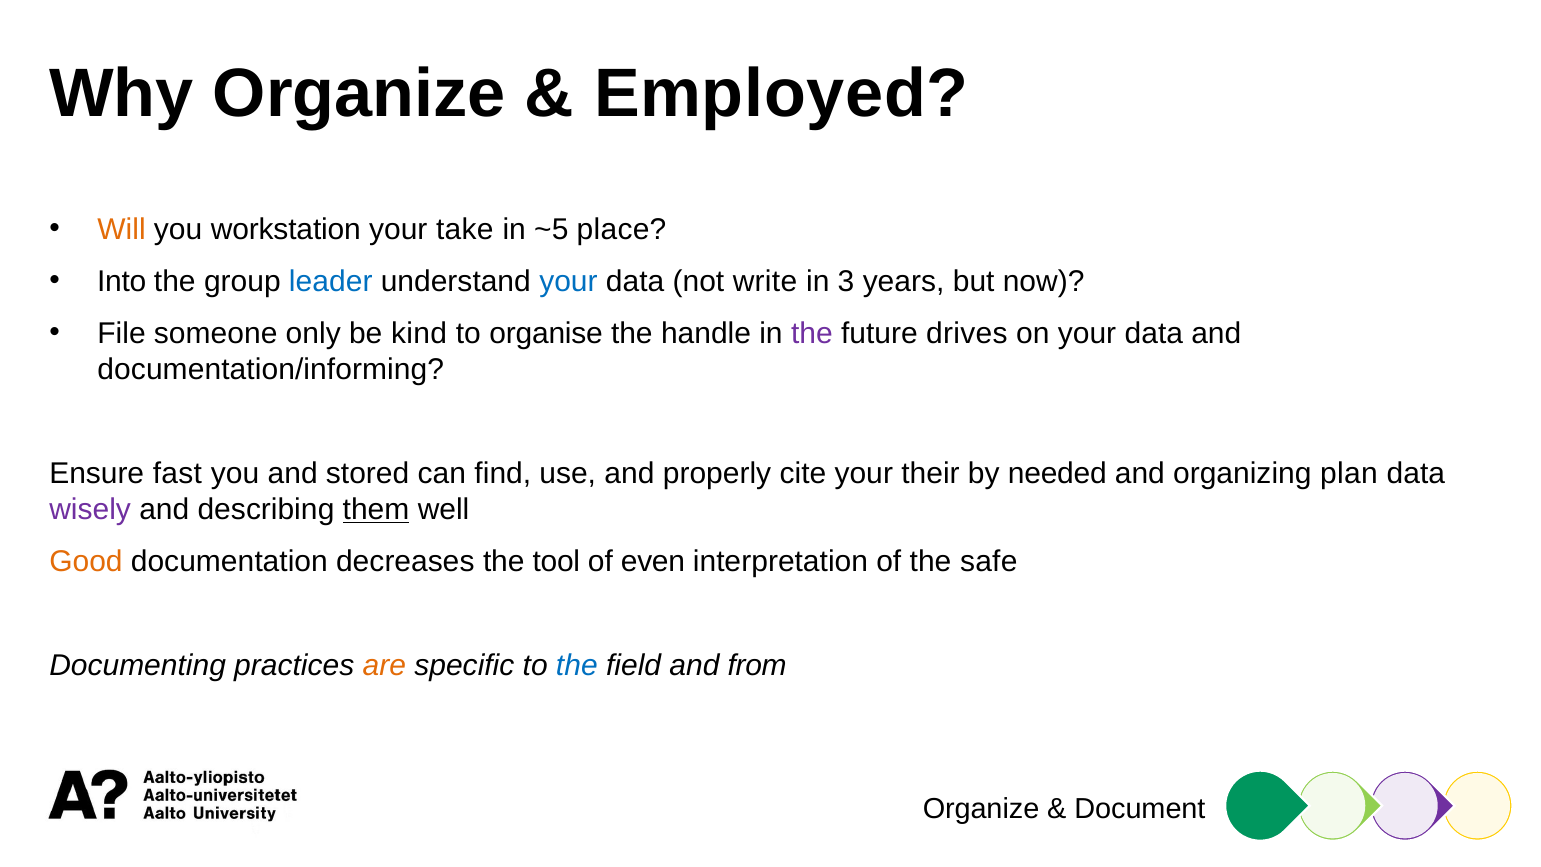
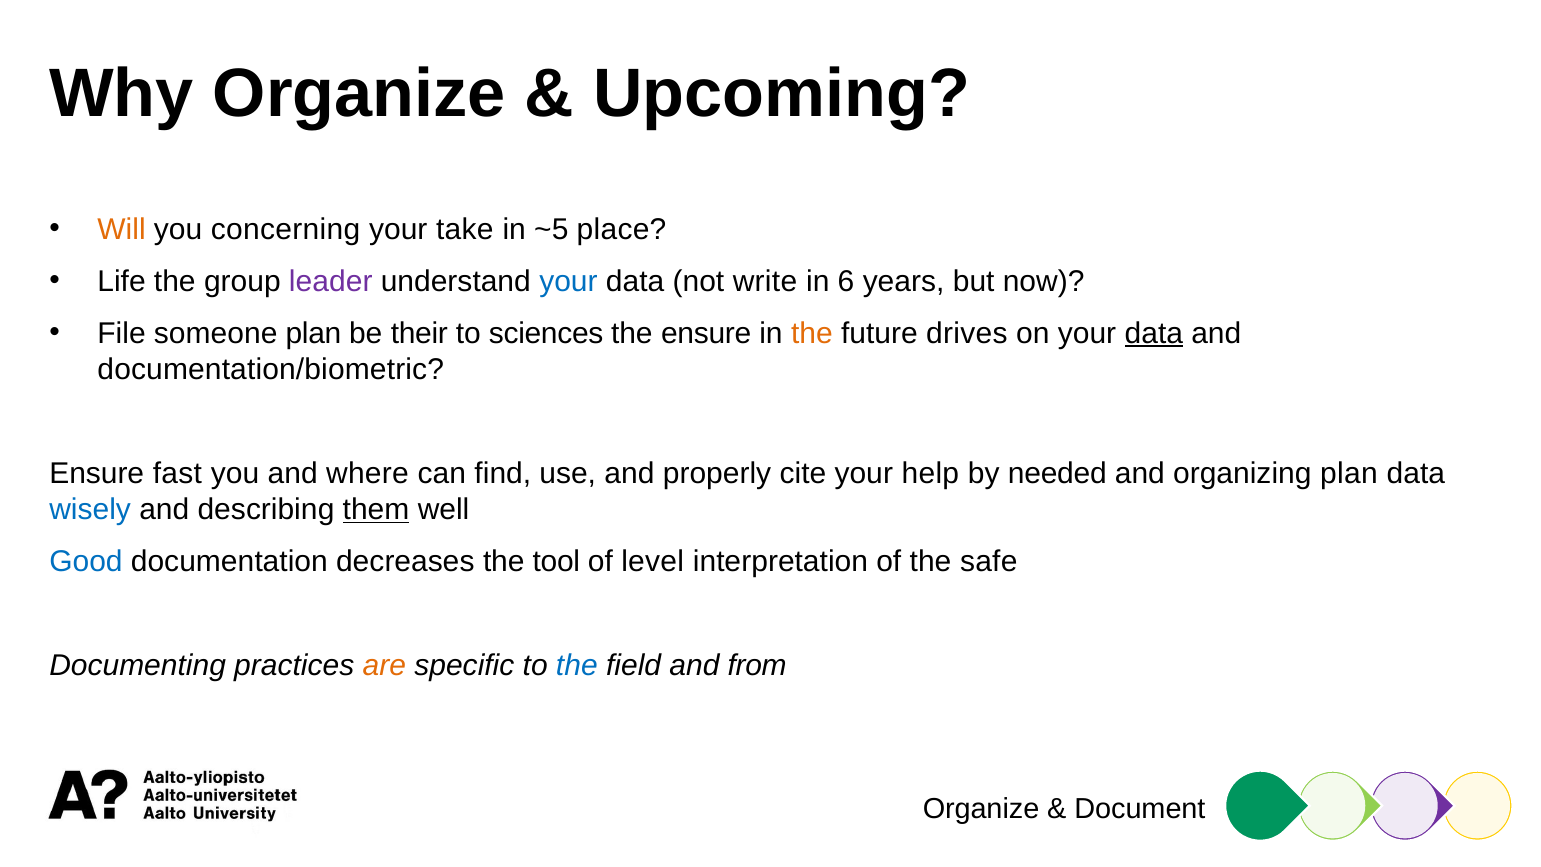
Employed: Employed -> Upcoming
workstation: workstation -> concerning
Into: Into -> Life
leader colour: blue -> purple
3: 3 -> 6
someone only: only -> plan
kind: kind -> their
organise: organise -> sciences
the handle: handle -> ensure
the at (812, 333) colour: purple -> orange
data at (1154, 333) underline: none -> present
documentation/informing: documentation/informing -> documentation/biometric
stored: stored -> where
their: their -> help
wisely colour: purple -> blue
Good colour: orange -> blue
even: even -> level
